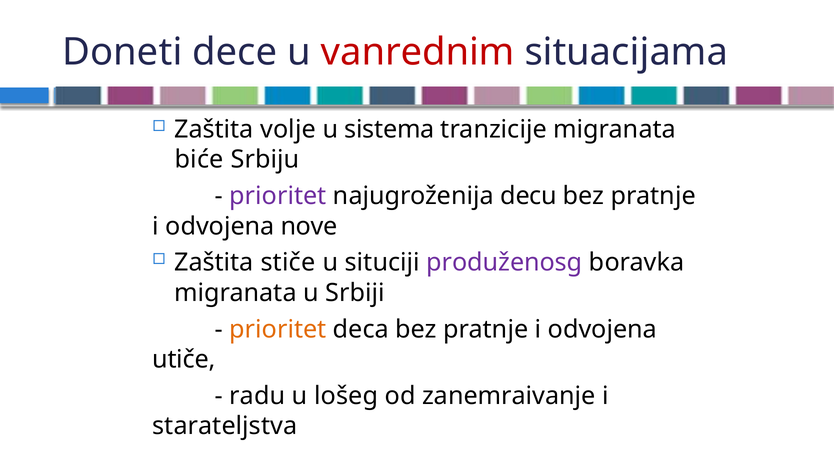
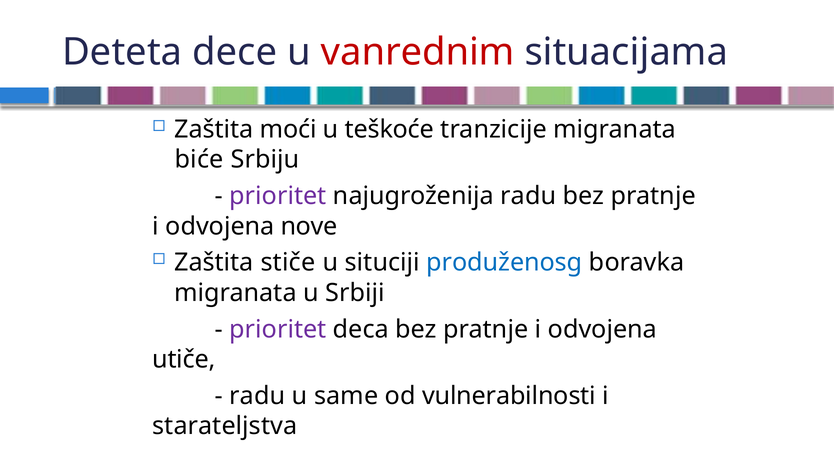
Doneti: Doneti -> Deteta
volje: volje -> moći
sistema: sistema -> teškoće
najugroženija decu: decu -> radu
produženosg colour: purple -> blue
prioritet at (278, 329) colour: orange -> purple
lošeg: lošeg -> same
zanemraivanje: zanemraivanje -> vulnerabilnosti
